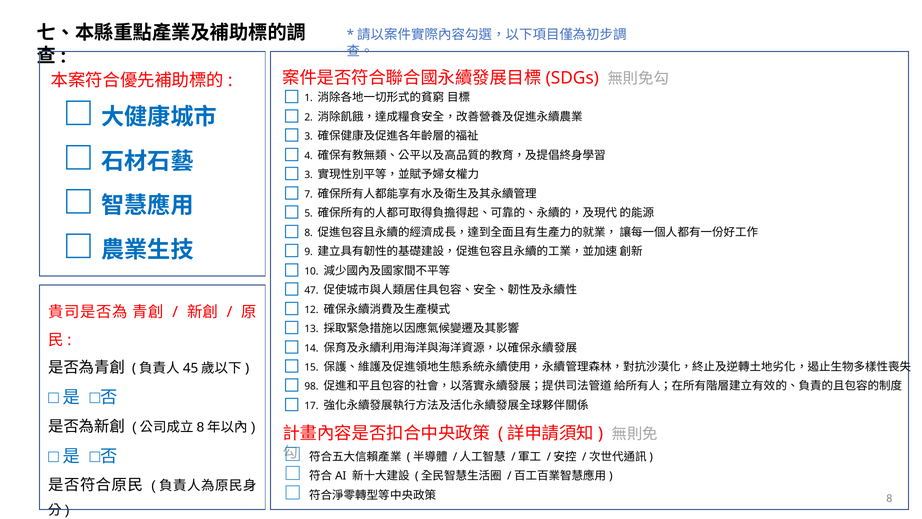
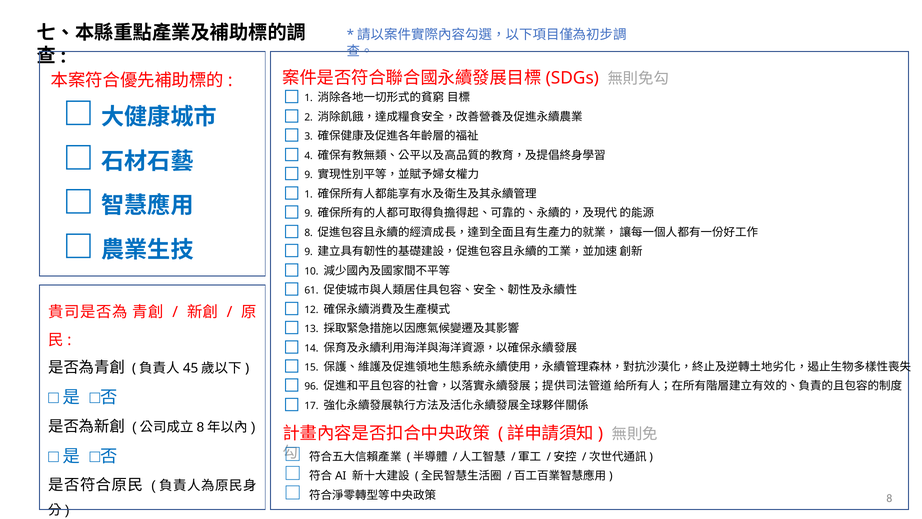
3 at (309, 175): 3 -> 9
7 at (309, 194): 7 -> 1
5 at (309, 213): 5 -> 9
47: 47 -> 61
98: 98 -> 96
